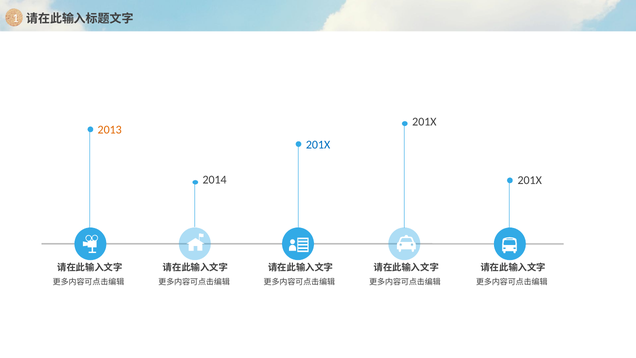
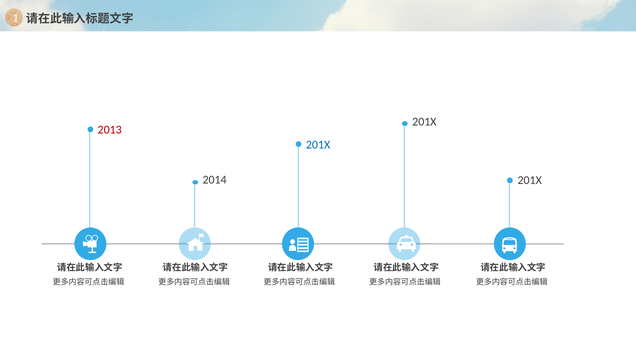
2013 colour: orange -> red
